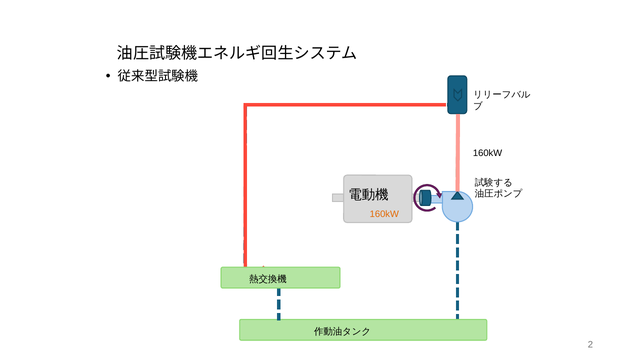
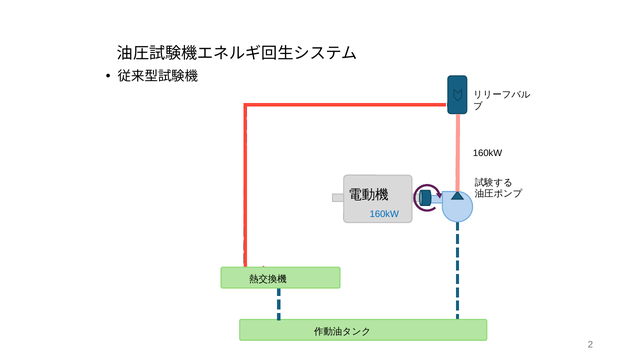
160kW at (384, 214) colour: orange -> blue
